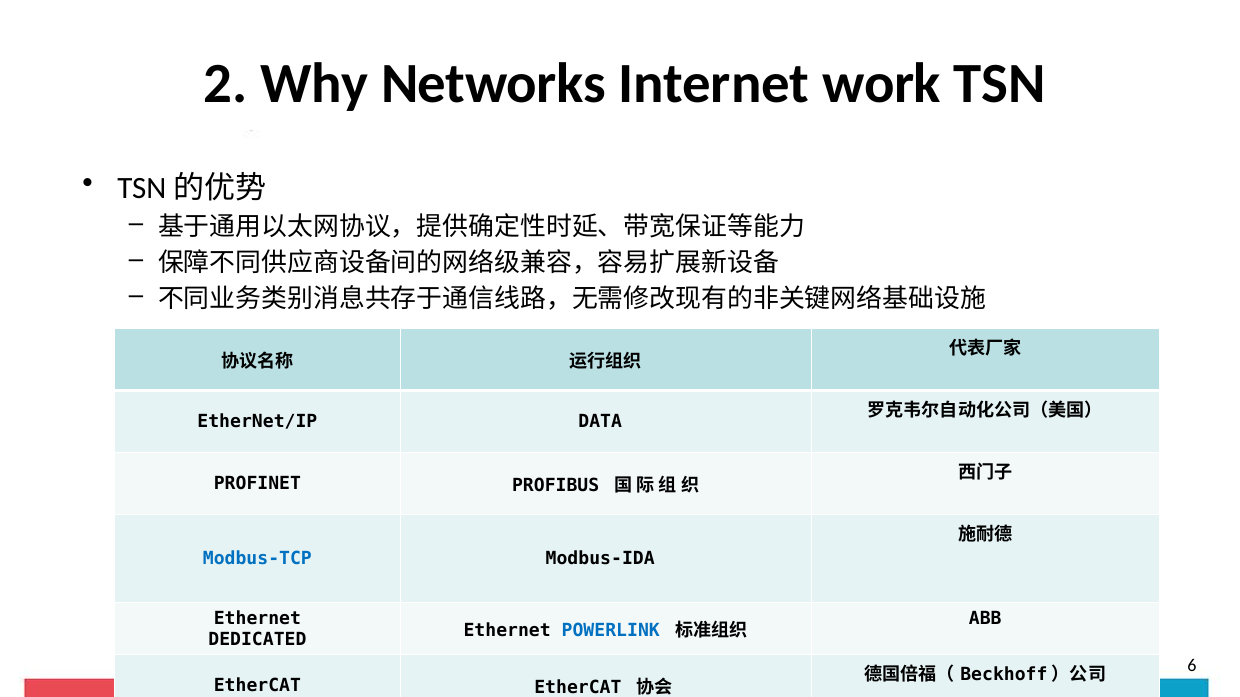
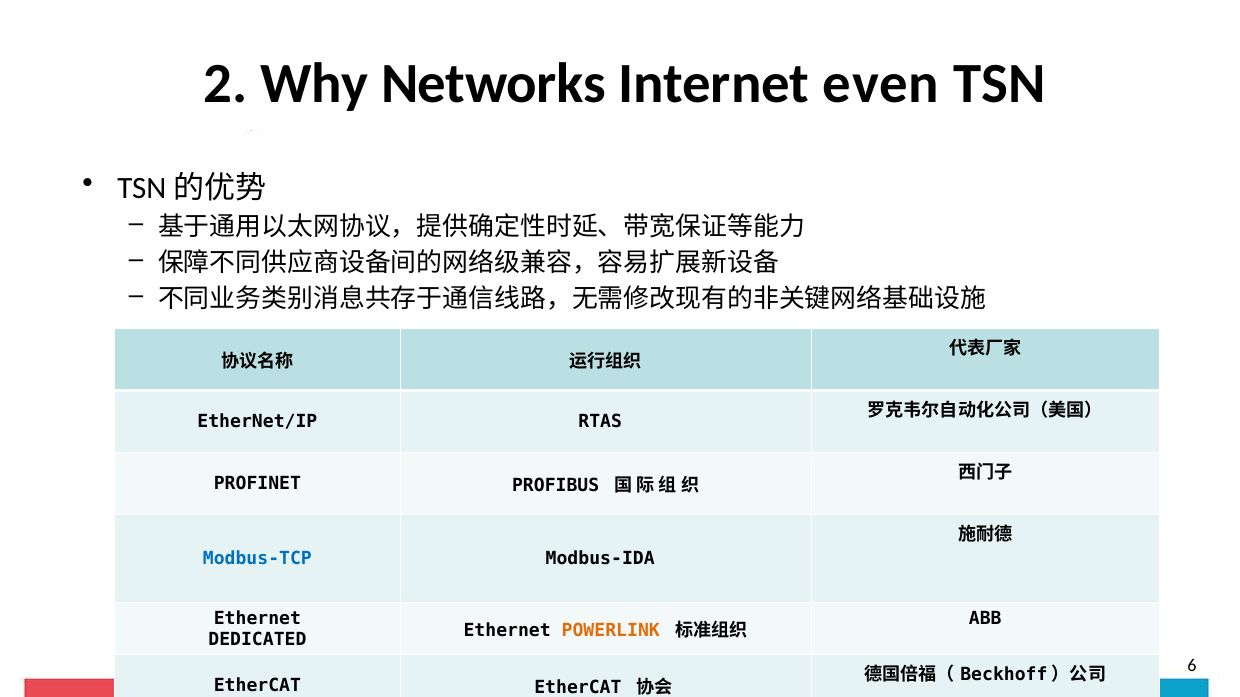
work: work -> even
DATA: DATA -> RTAS
POWERLINK colour: blue -> orange
